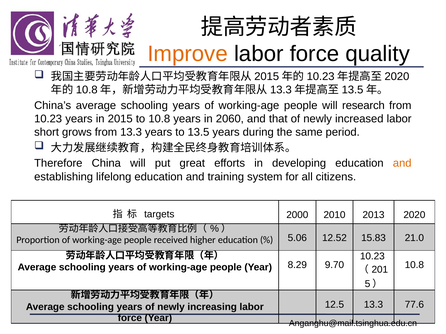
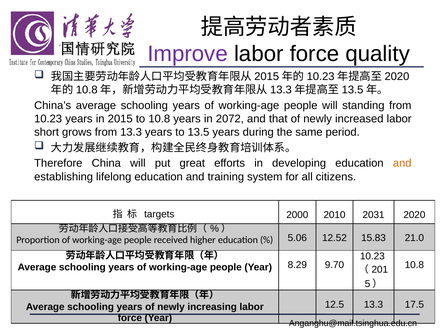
Improve colour: orange -> purple
research: research -> standing
2060: 2060 -> 2072
2013: 2013 -> 2031
77.6: 77.6 -> 17.5
